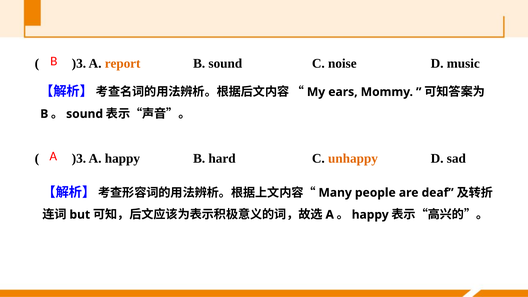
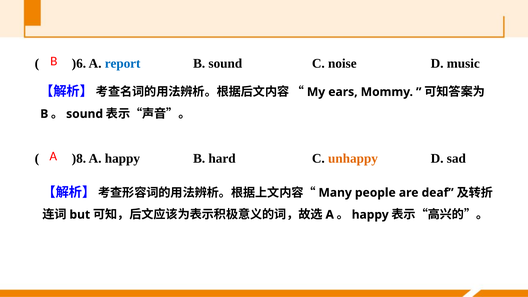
)3 at (79, 64): )3 -> )6
report colour: orange -> blue
)3 at (79, 159): )3 -> )8
